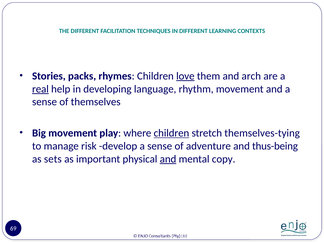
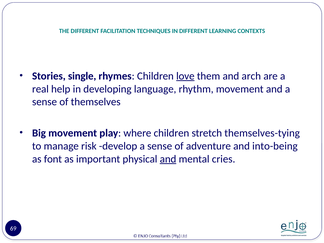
packs: packs -> single
real underline: present -> none
children at (171, 133) underline: present -> none
thus-being: thus-being -> into-being
sets: sets -> font
copy: copy -> cries
